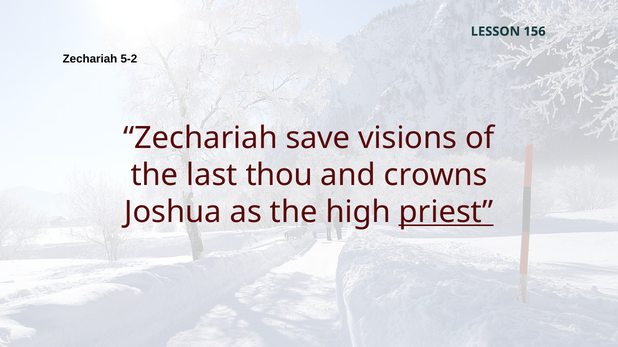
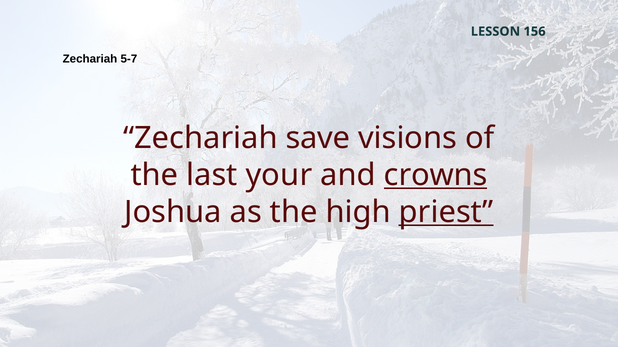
5-2: 5-2 -> 5-7
thou: thou -> your
crowns underline: none -> present
